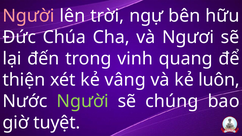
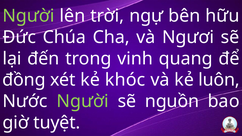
Người at (28, 16) colour: pink -> light green
thiện: thiện -> đồng
vâng: vâng -> khóc
chúng: chúng -> nguồn
